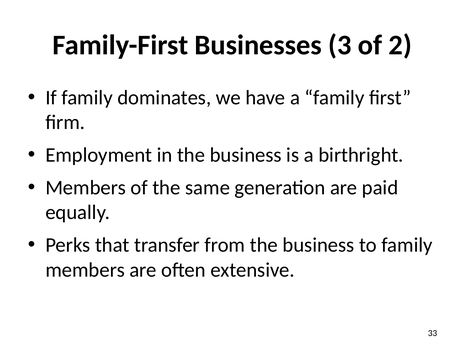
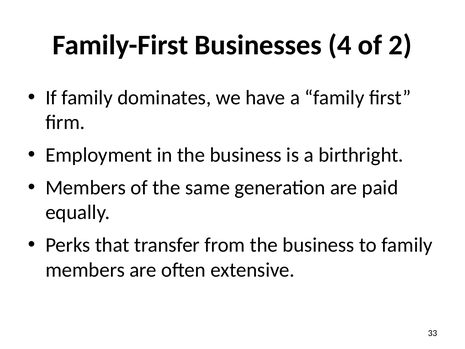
3: 3 -> 4
